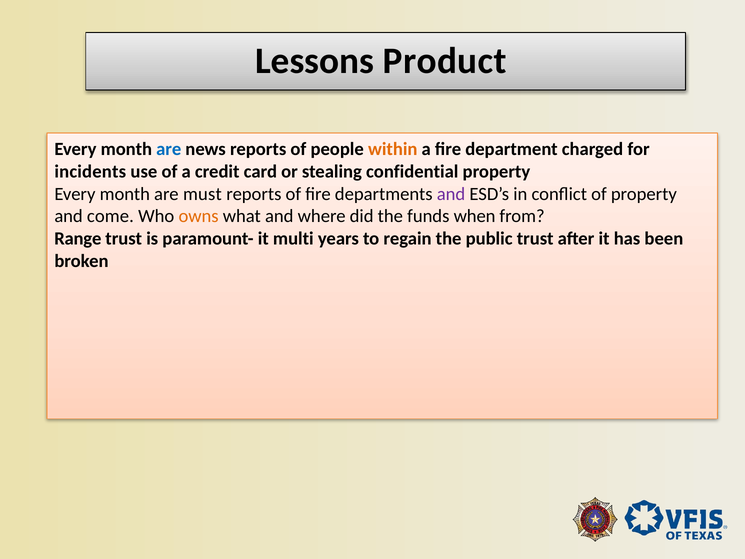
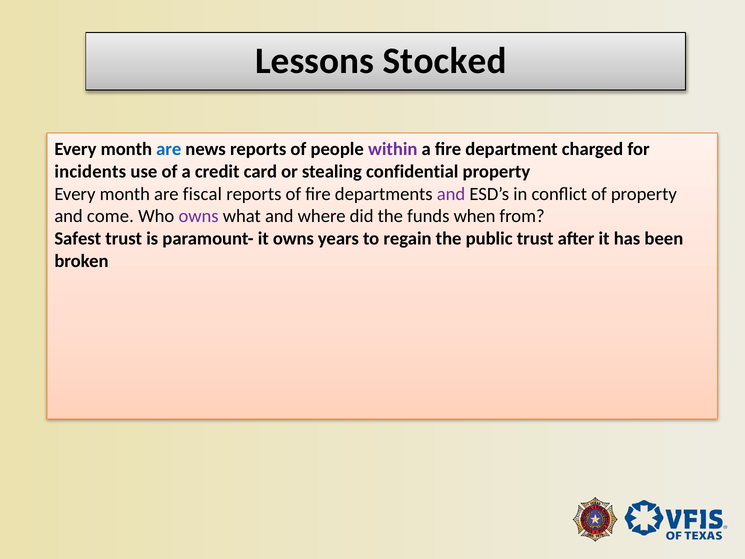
Product: Product -> Stocked
within colour: orange -> purple
must: must -> fiscal
owns at (199, 216) colour: orange -> purple
Range: Range -> Safest
it multi: multi -> owns
